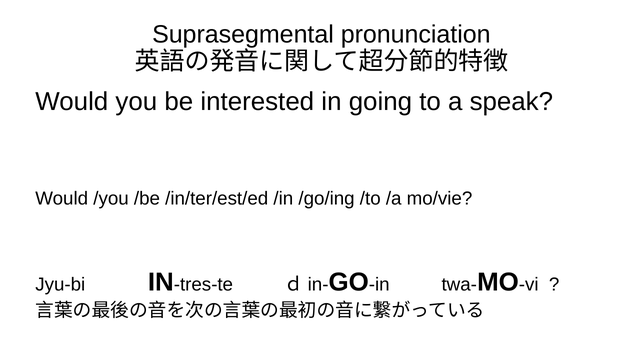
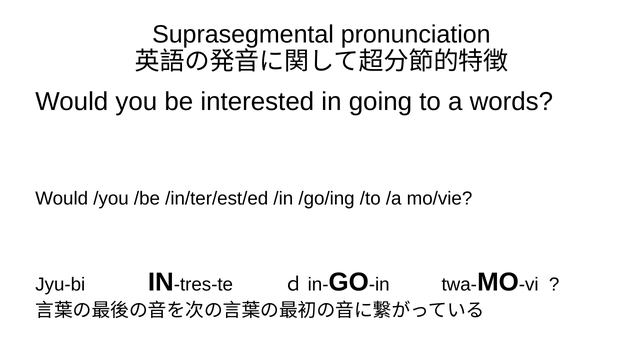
speak: speak -> words
